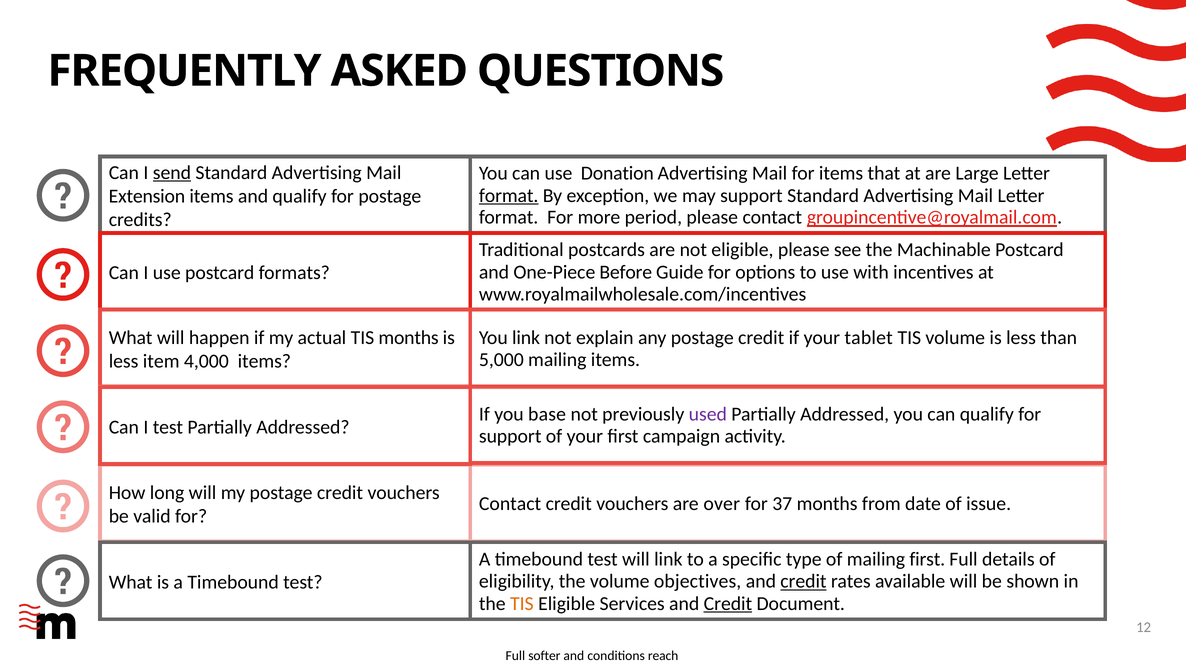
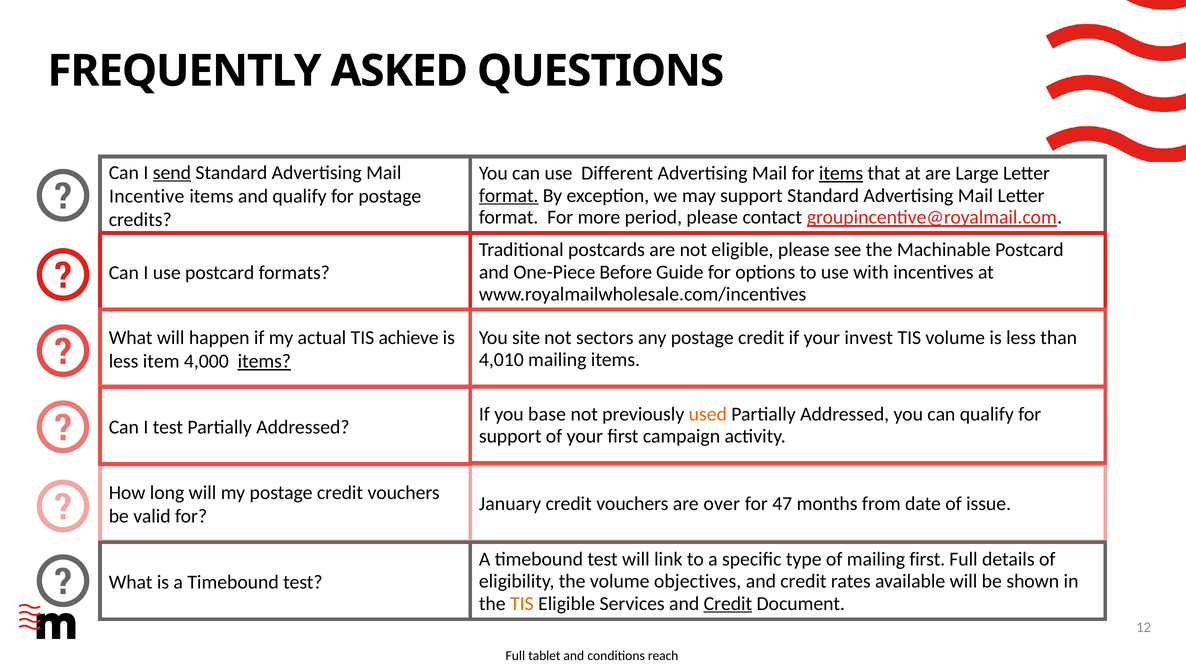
Donation: Donation -> Different
items at (841, 173) underline: none -> present
Extension: Extension -> Incentive
TIS months: months -> achieve
You link: link -> site
explain: explain -> sectors
tablet: tablet -> invest
5,000: 5,000 -> 4,010
items at (264, 361) underline: none -> present
used colour: purple -> orange
Contact at (510, 504): Contact -> January
37: 37 -> 47
credit at (803, 582) underline: present -> none
softer: softer -> tablet
